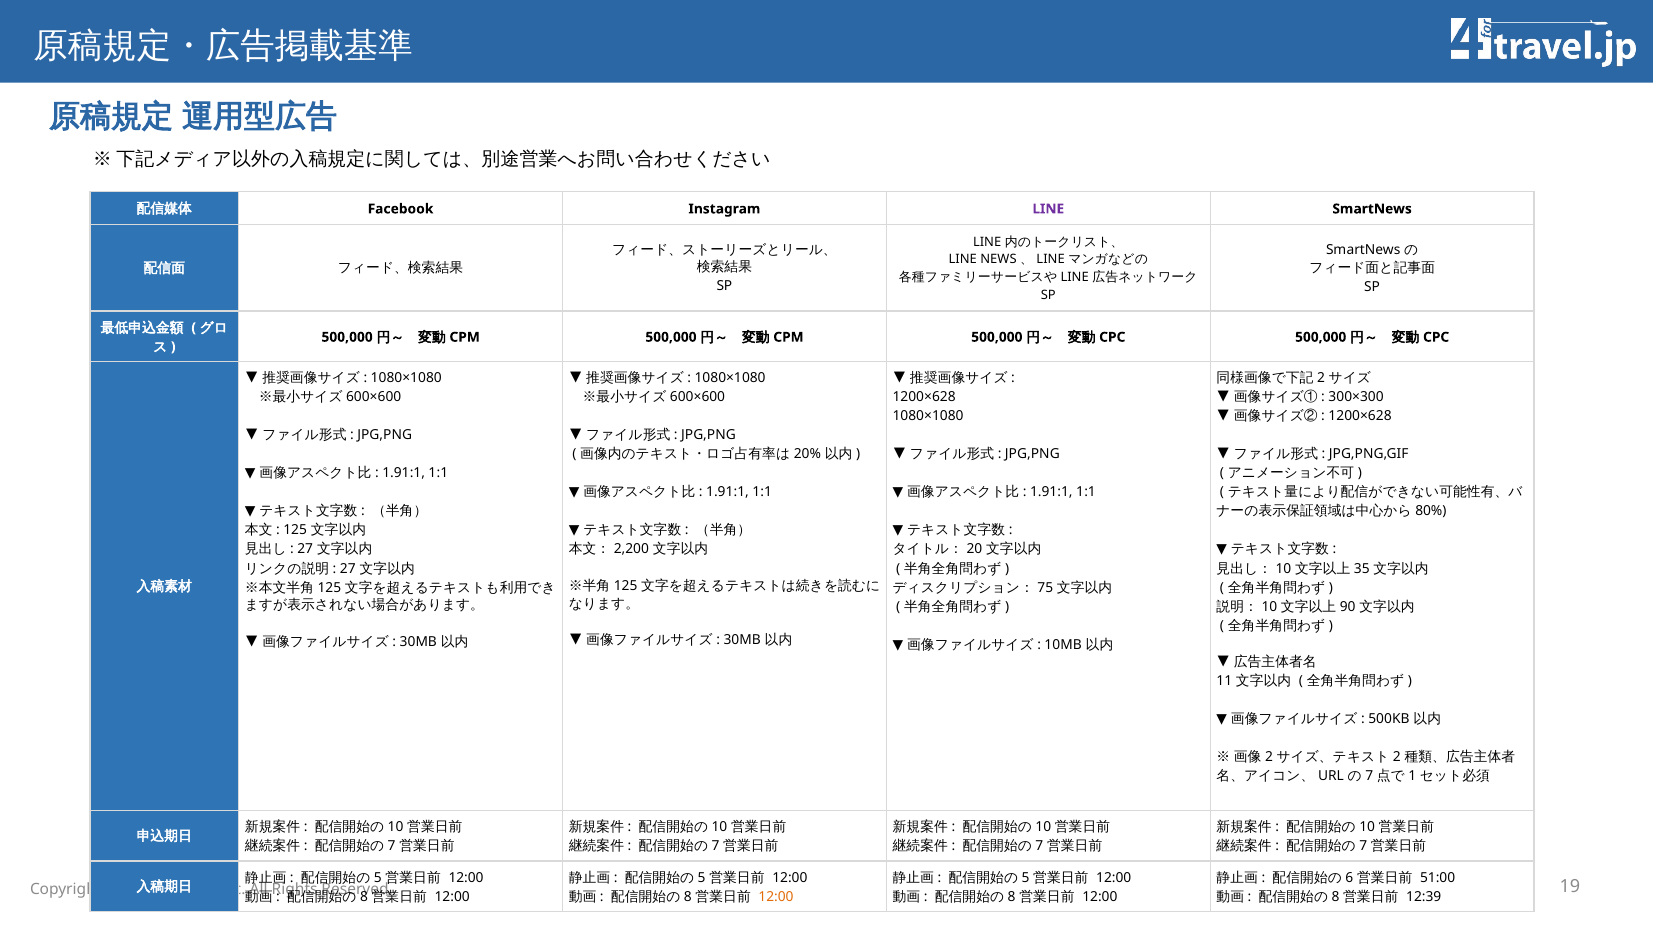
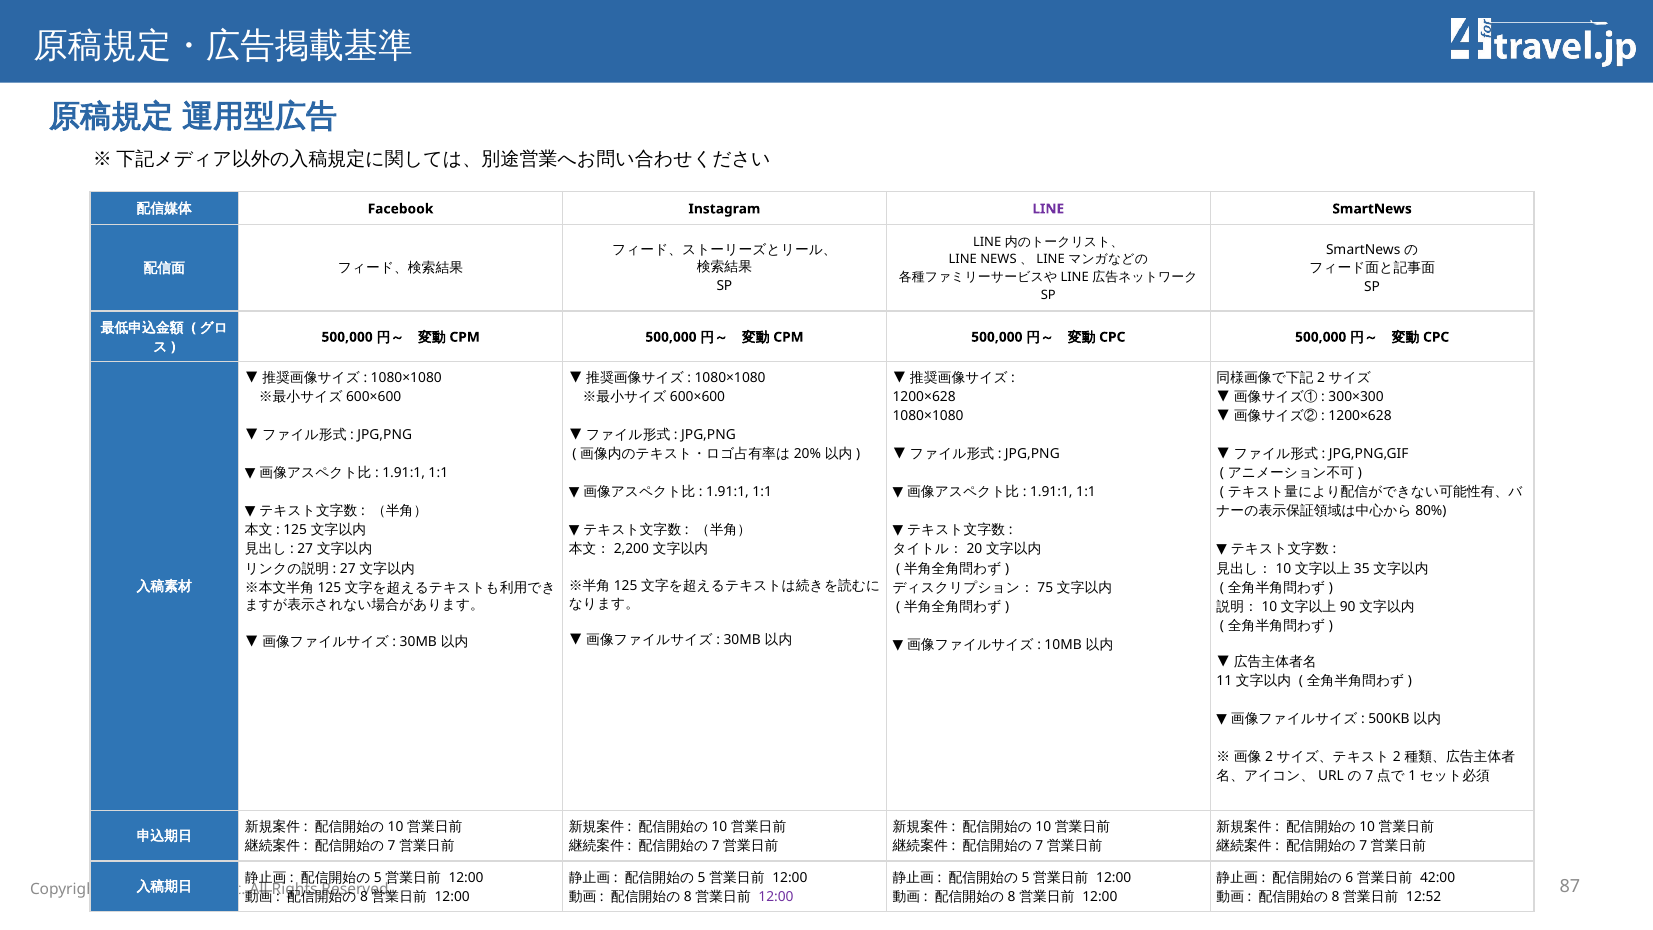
51:00: 51:00 -> 42:00
19: 19 -> 87
12:00 at (776, 896) colour: orange -> purple
12:39: 12:39 -> 12:52
